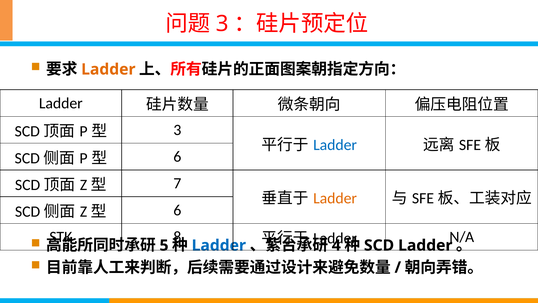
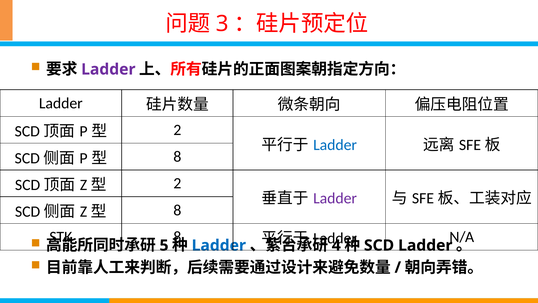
Ladder at (108, 69) colour: orange -> purple
3 at (177, 130): 3 -> 2
6 at (177, 157): 6 -> 8
7 at (177, 183): 7 -> 2
Ladder at (335, 198) colour: orange -> purple
6 at (177, 210): 6 -> 8
